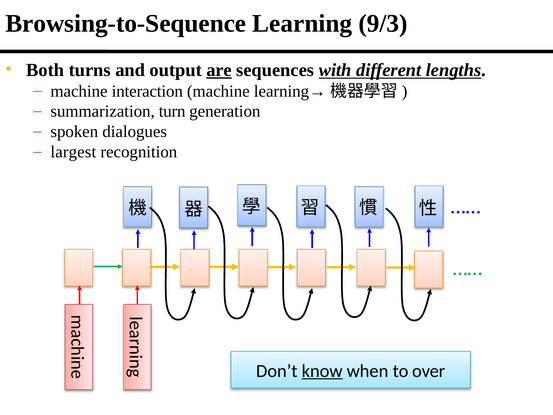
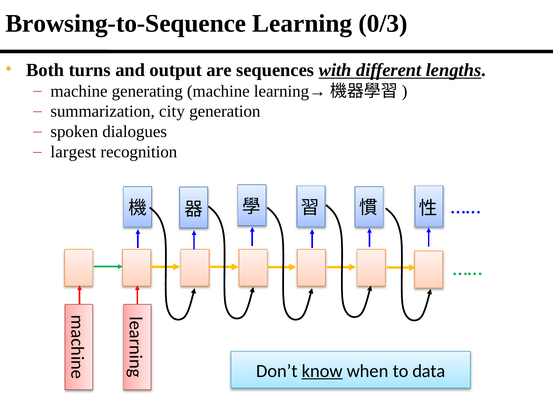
9/3: 9/3 -> 0/3
are underline: present -> none
interaction: interaction -> generating
turn: turn -> city
over: over -> data
